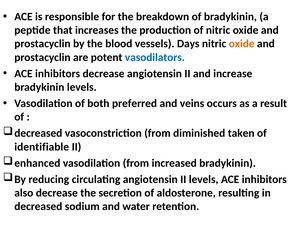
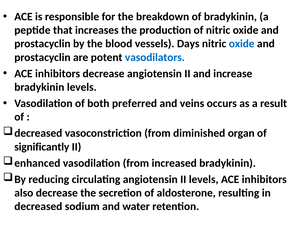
oxide at (242, 44) colour: orange -> blue
taken: taken -> organ
identifiable: identifiable -> significantly
